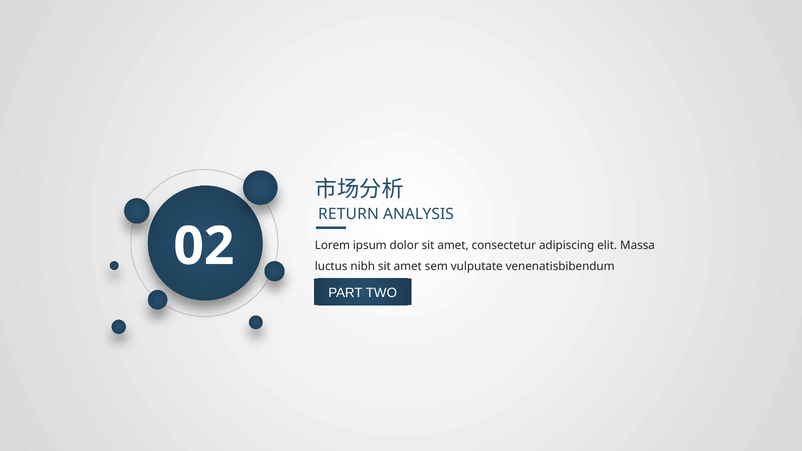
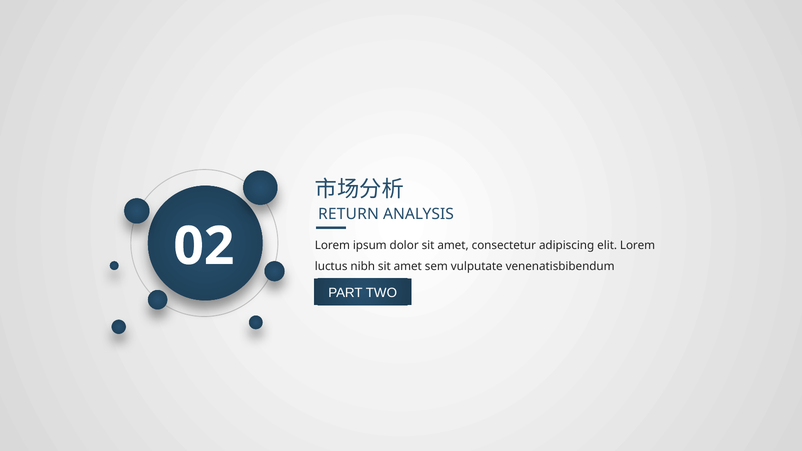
elit Massa: Massa -> Lorem
